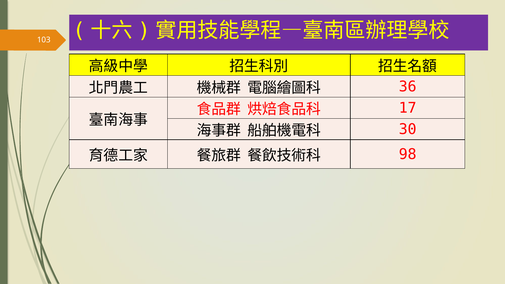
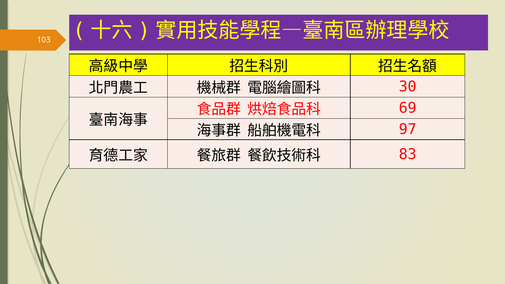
36: 36 -> 30
17: 17 -> 69
30: 30 -> 97
98: 98 -> 83
